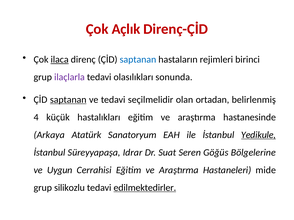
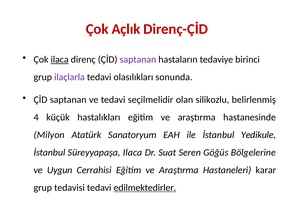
saptanan at (138, 60) colour: blue -> purple
rejimleri: rejimleri -> tedaviye
saptanan at (68, 100) underline: present -> none
ortadan: ortadan -> silikozlu
Arkaya: Arkaya -> Milyon
Yedikule underline: present -> none
Süreyyapaşa Idrar: Idrar -> Ilaca
mide: mide -> karar
silikozlu: silikozlu -> tedavisi
